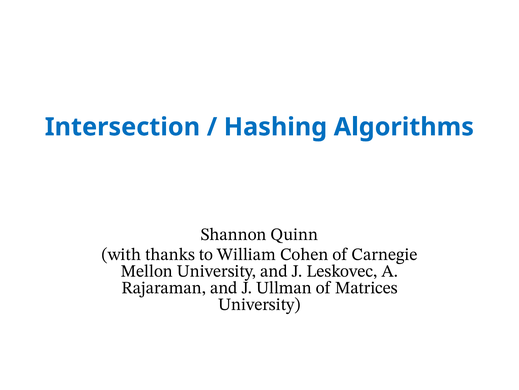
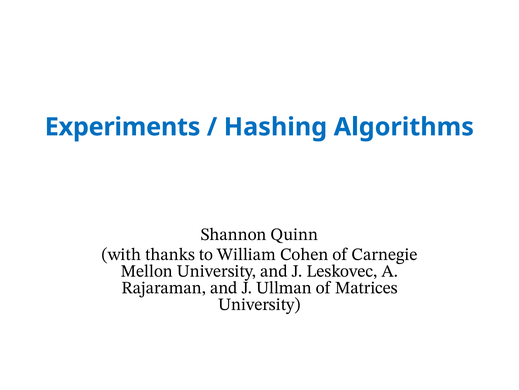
Intersection: Intersection -> Experiments
